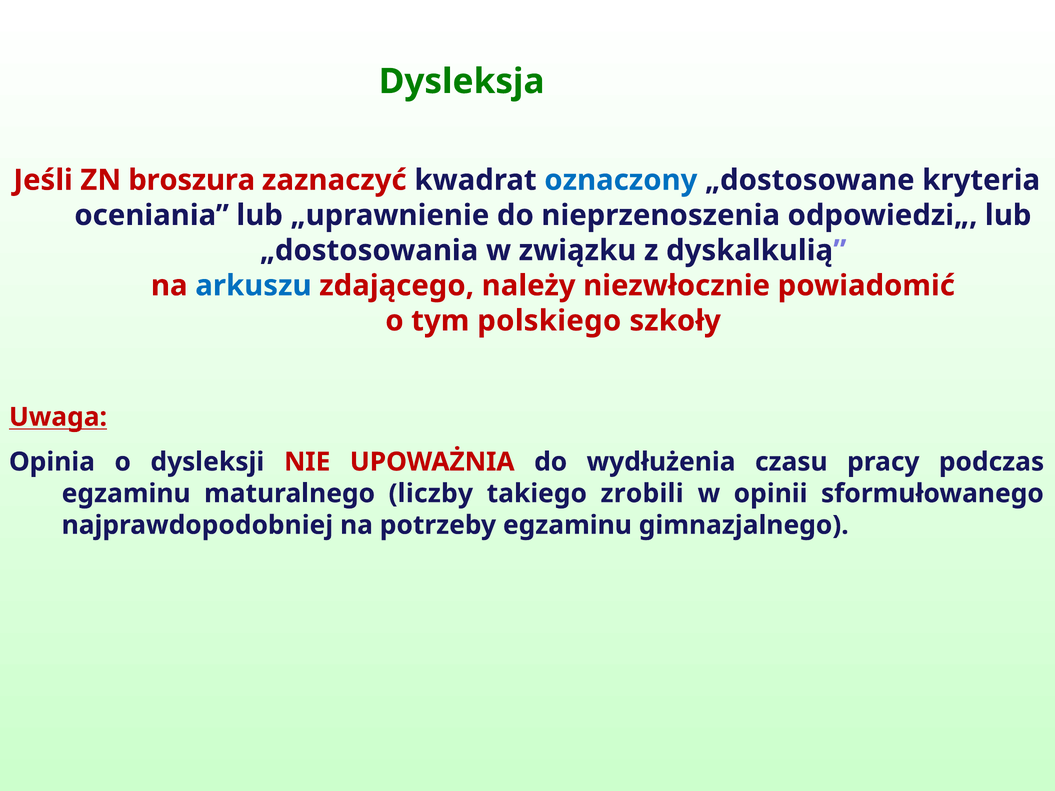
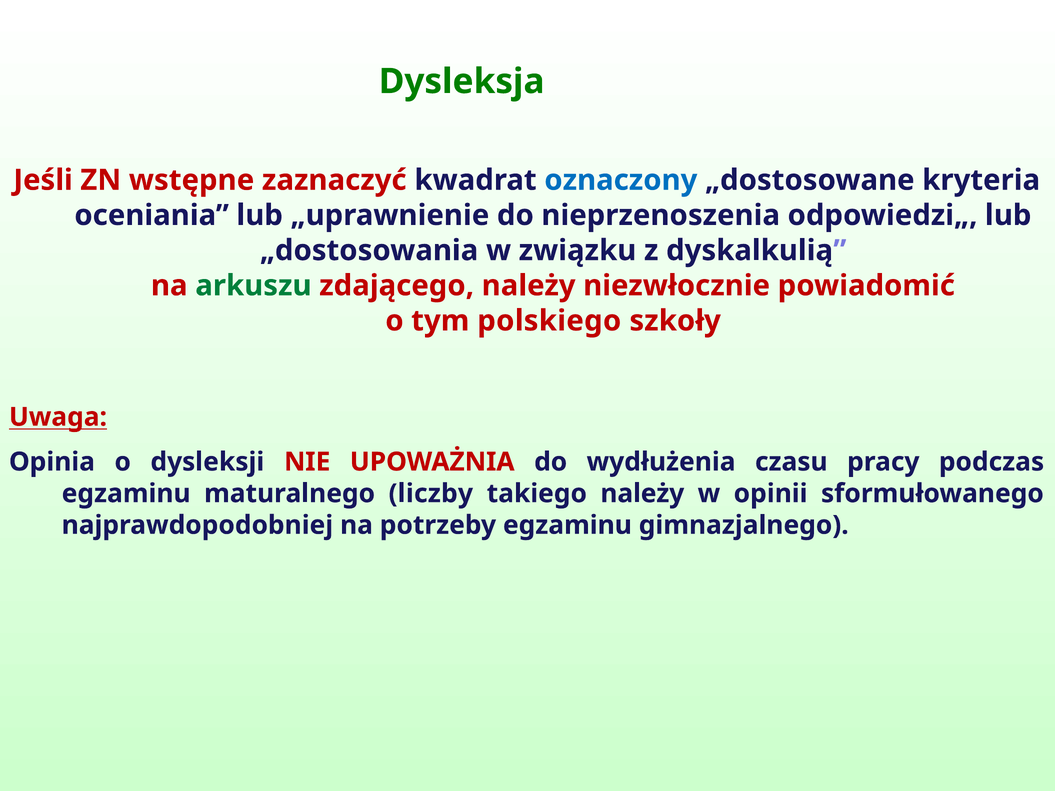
broszura: broszura -> wstępne
arkuszu colour: blue -> green
takiego zrobili: zrobili -> należy
